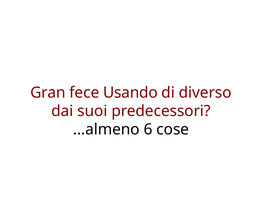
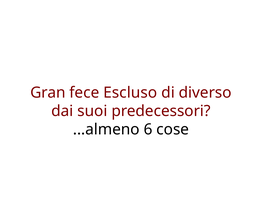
Usando: Usando -> Escluso
